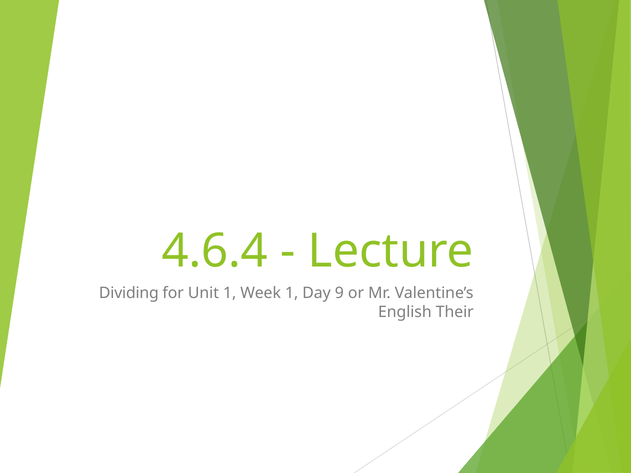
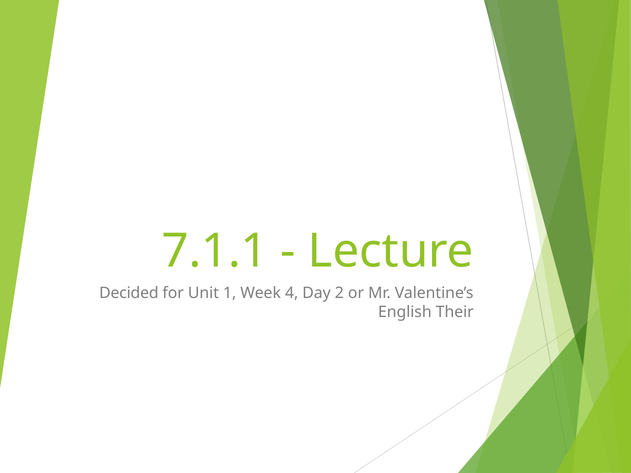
4.6.4: 4.6.4 -> 7.1.1
Dividing: Dividing -> Decided
Week 1: 1 -> 4
9: 9 -> 2
